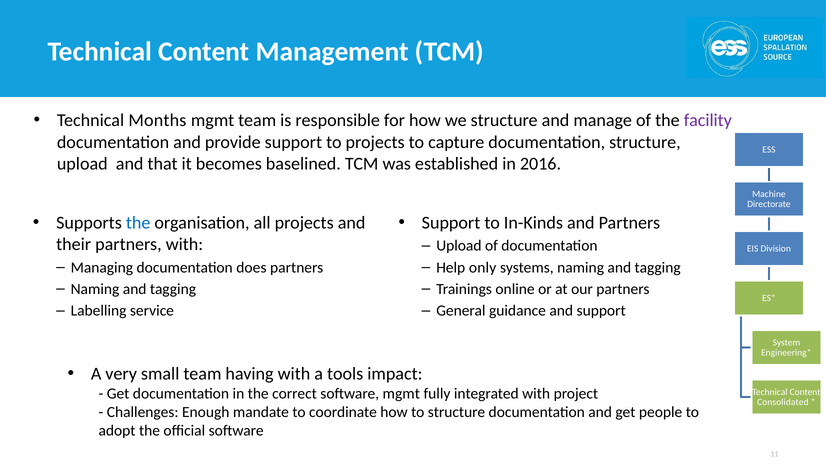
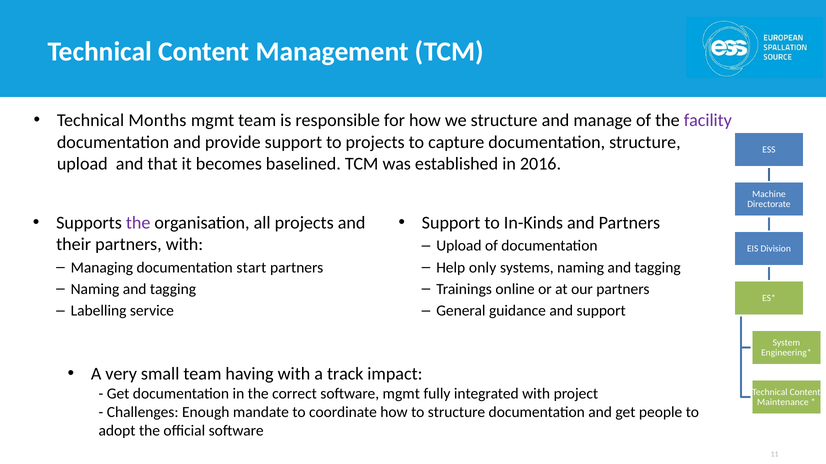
the at (138, 223) colour: blue -> purple
does: does -> start
tools: tools -> track
Consolidated: Consolidated -> Maintenance
